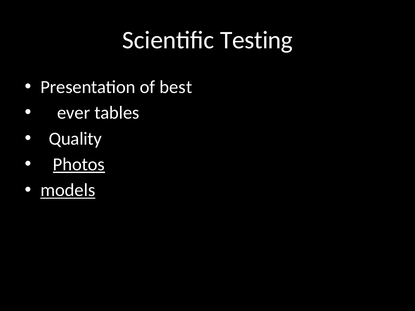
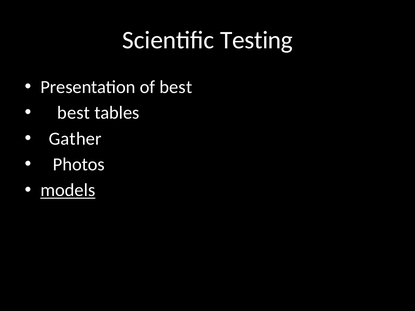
ever at (74, 113): ever -> best
Quality: Quality -> Gather
Photos underline: present -> none
